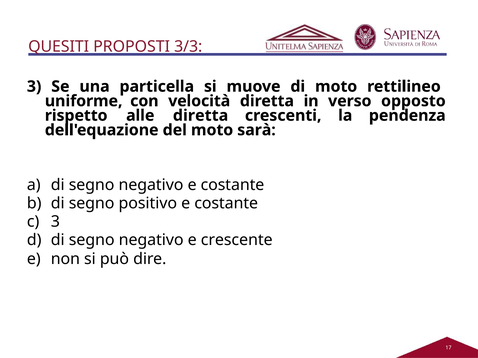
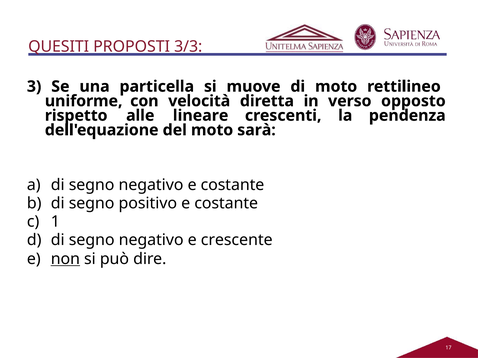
alle diretta: diretta -> lineare
3 at (55, 222): 3 -> 1
non underline: none -> present
